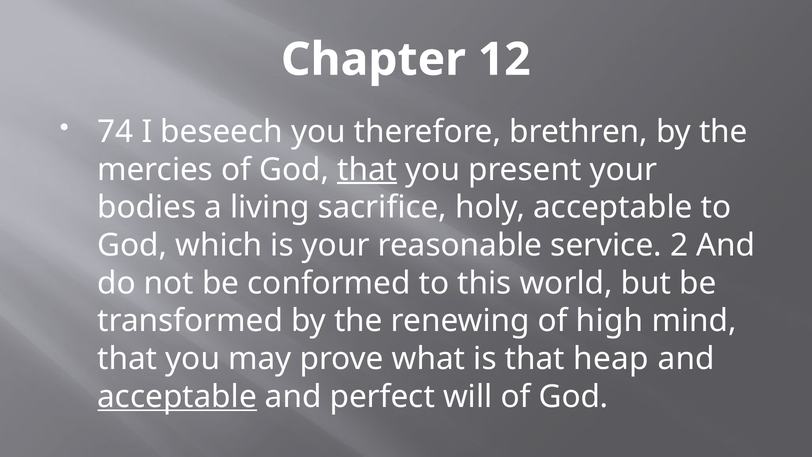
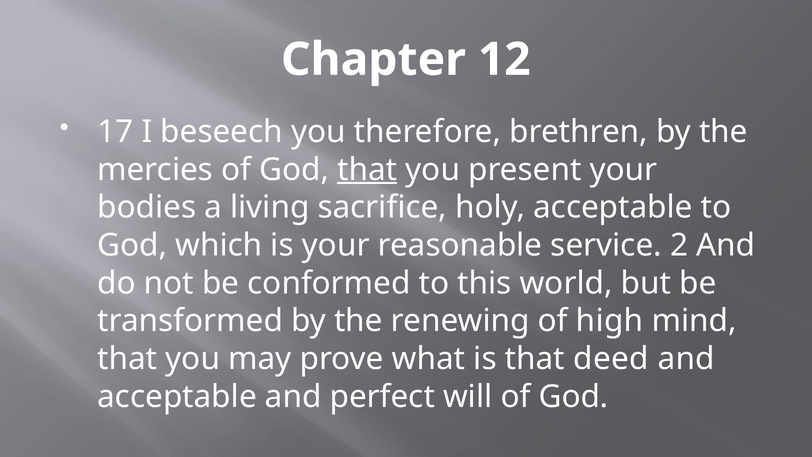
74: 74 -> 17
heap: heap -> deed
acceptable at (177, 396) underline: present -> none
